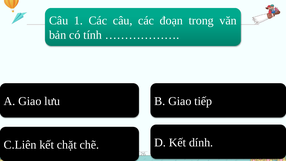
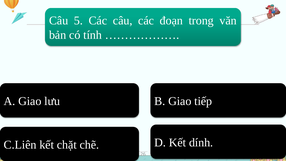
1: 1 -> 5
